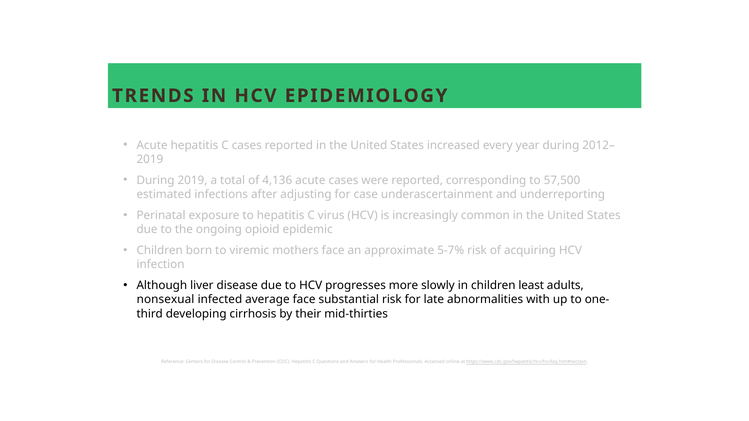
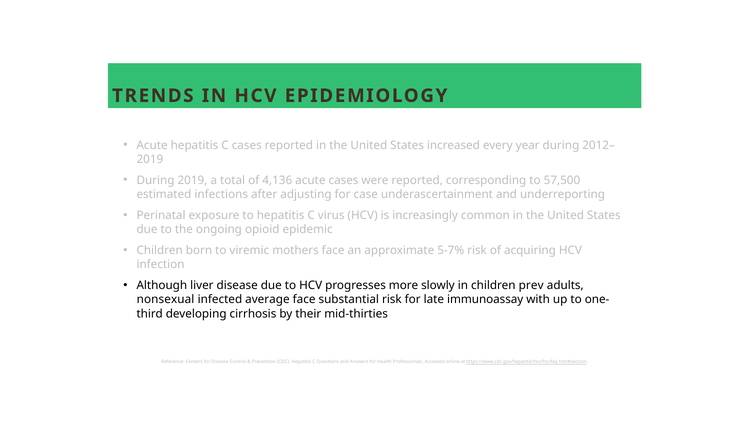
least: least -> prev
abnormalities: abnormalities -> immunoassay
